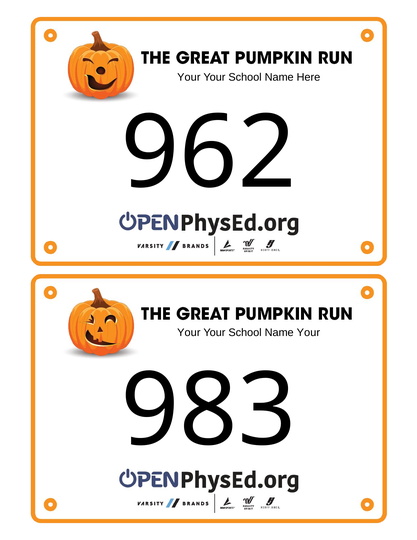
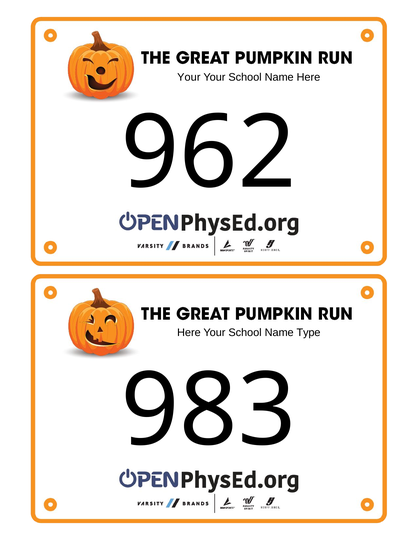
Your at (189, 332): Your -> Here
Name Your: Your -> Type
